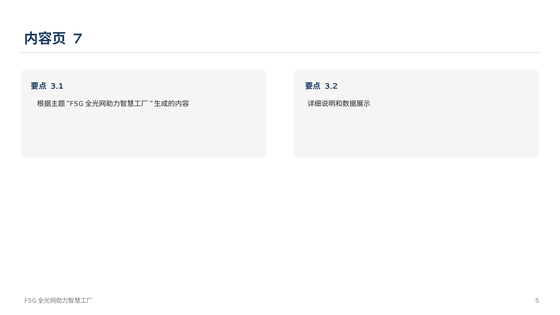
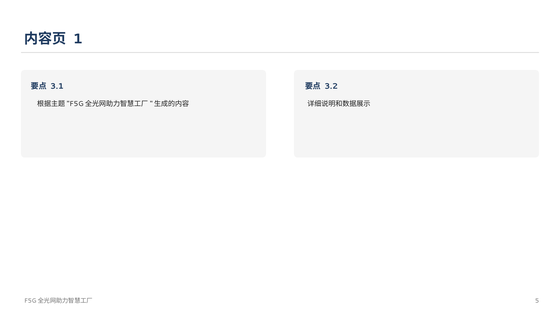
7: 7 -> 1
